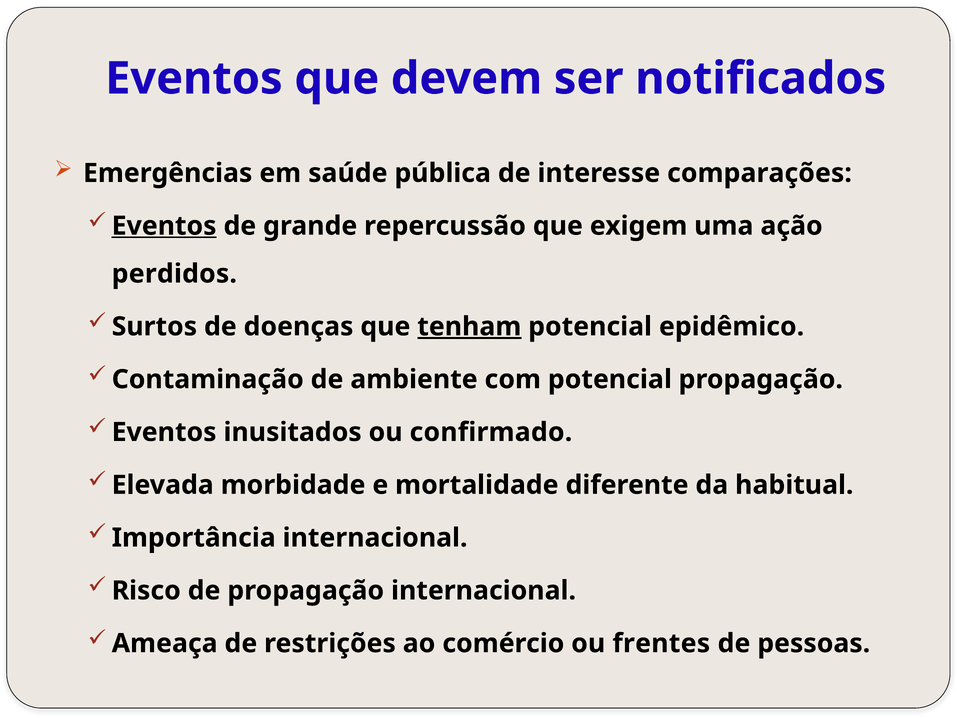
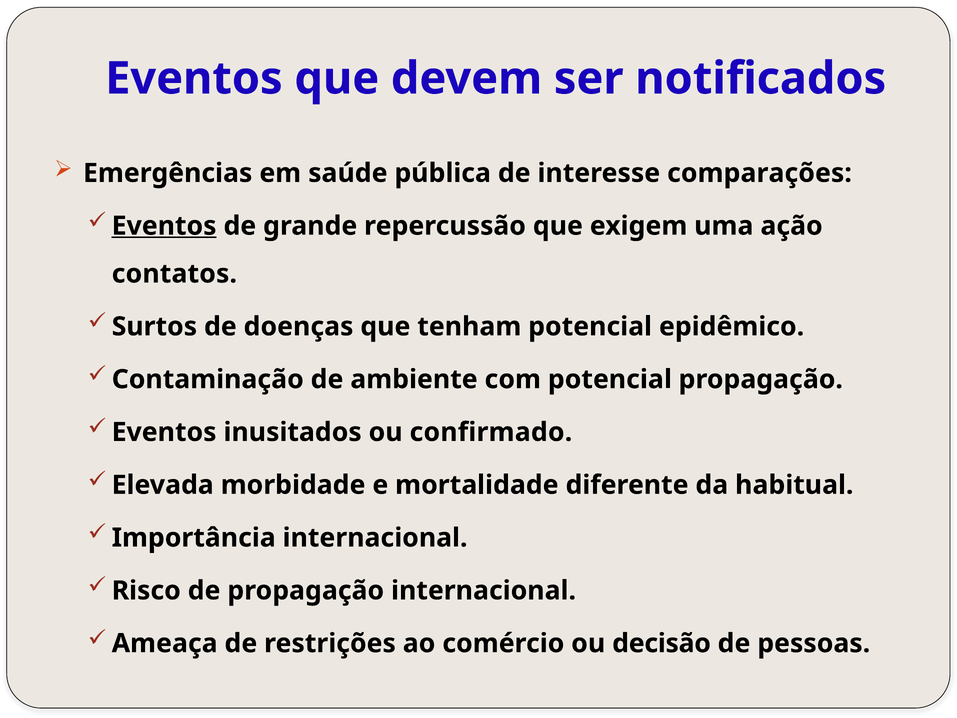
perdidos: perdidos -> contatos
tenham underline: present -> none
frentes: frentes -> decisão
